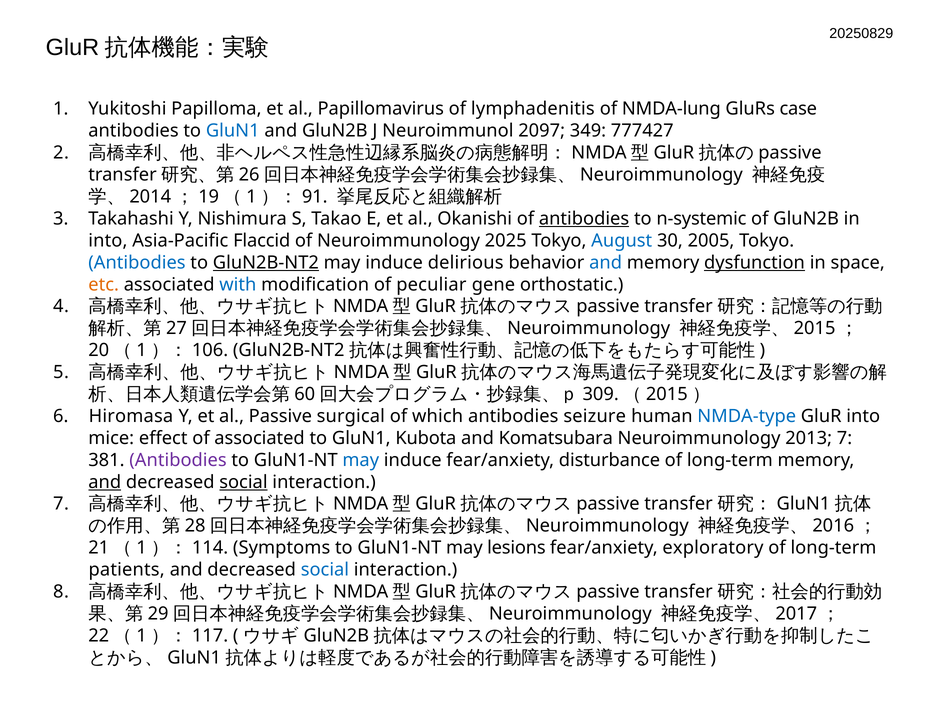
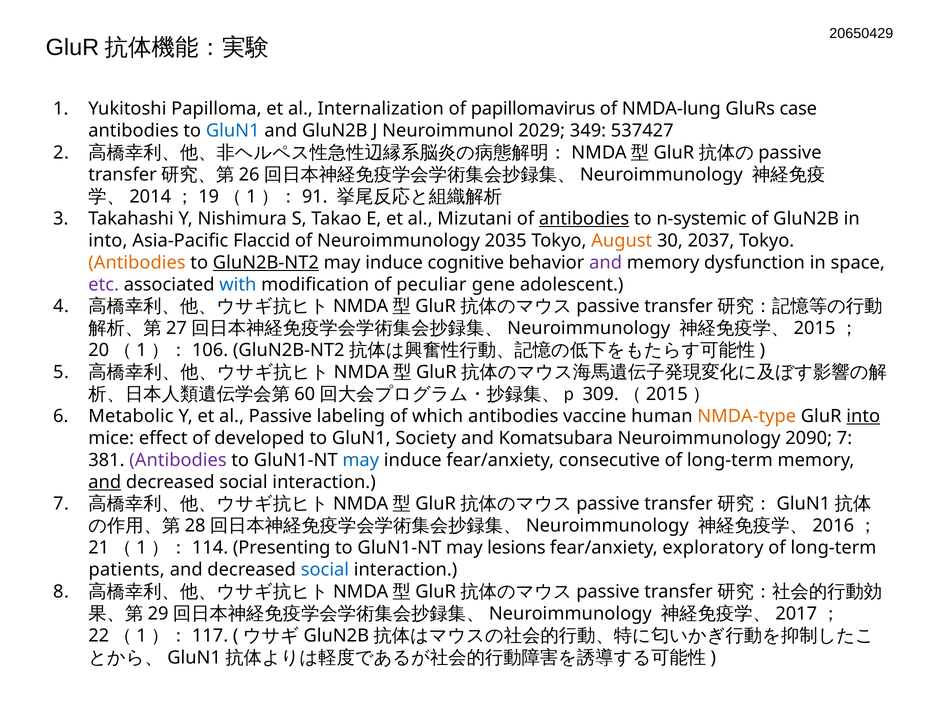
20250829: 20250829 -> 20650429
Papillomavirus: Papillomavirus -> Internalization
lymphadenitis: lymphadenitis -> papillomavirus
2097: 2097 -> 2029
777427: 777427 -> 537427
Okanishi: Okanishi -> Mizutani
2025: 2025 -> 2035
August colour: blue -> orange
2005: 2005 -> 2037
Antibodies at (137, 263) colour: blue -> orange
delirious: delirious -> cognitive
and at (606, 263) colour: blue -> purple
dysfunction underline: present -> none
etc colour: orange -> purple
orthostatic: orthostatic -> adolescent
Hiromasa: Hiromasa -> Metabolic
surgical: surgical -> labeling
seizure: seizure -> vaccine
NMDA-type colour: blue -> orange
into at (863, 416) underline: none -> present
of associated: associated -> developed
Kubota: Kubota -> Society
2013: 2013 -> 2090
disturbance: disturbance -> consecutive
social at (243, 482) underline: present -> none
Symptoms: Symptoms -> Presenting
